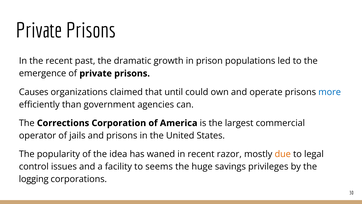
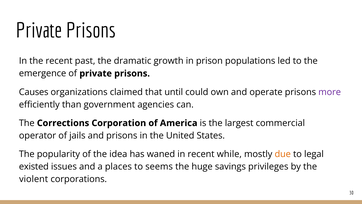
more colour: blue -> purple
razor: razor -> while
control: control -> existed
facility: facility -> places
logging: logging -> violent
